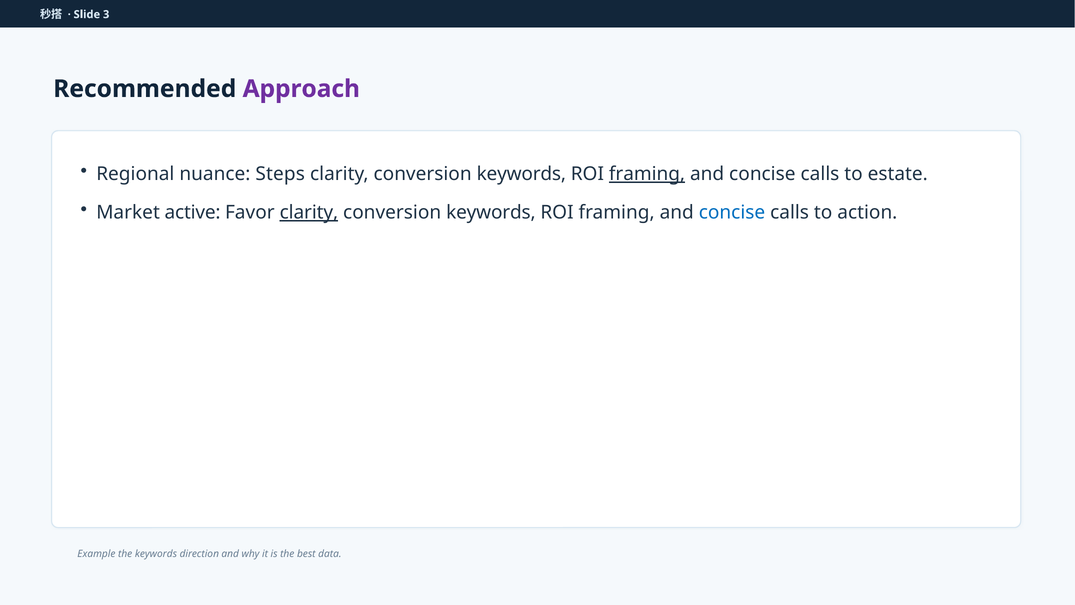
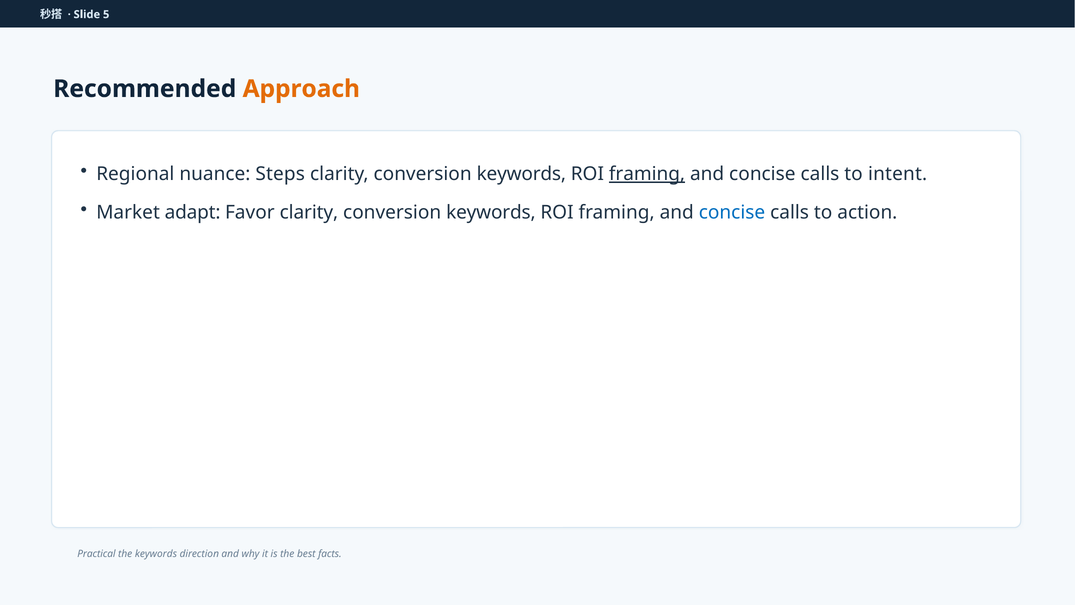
3: 3 -> 5
Approach colour: purple -> orange
estate: estate -> intent
active: active -> adapt
clarity at (309, 213) underline: present -> none
Example: Example -> Practical
data: data -> facts
